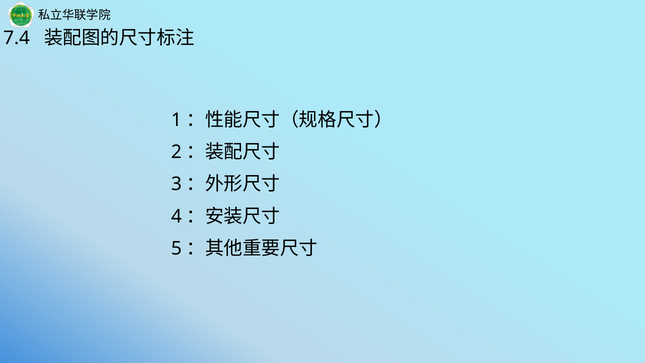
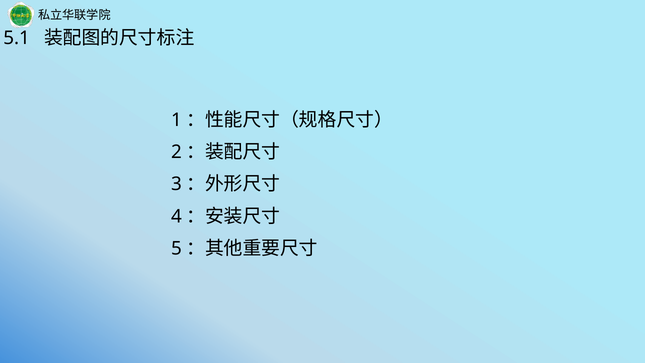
7.4: 7.4 -> 5.1
